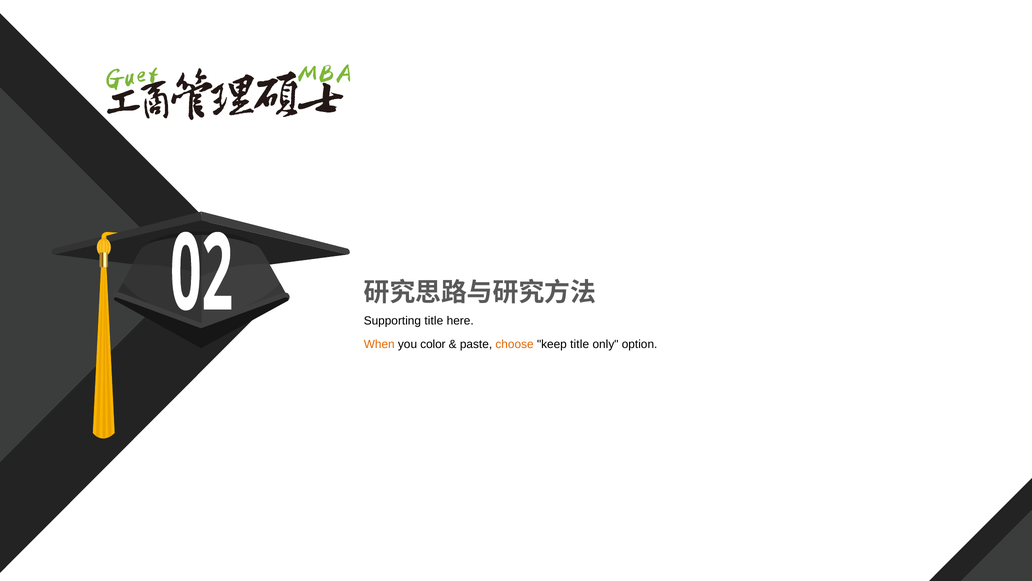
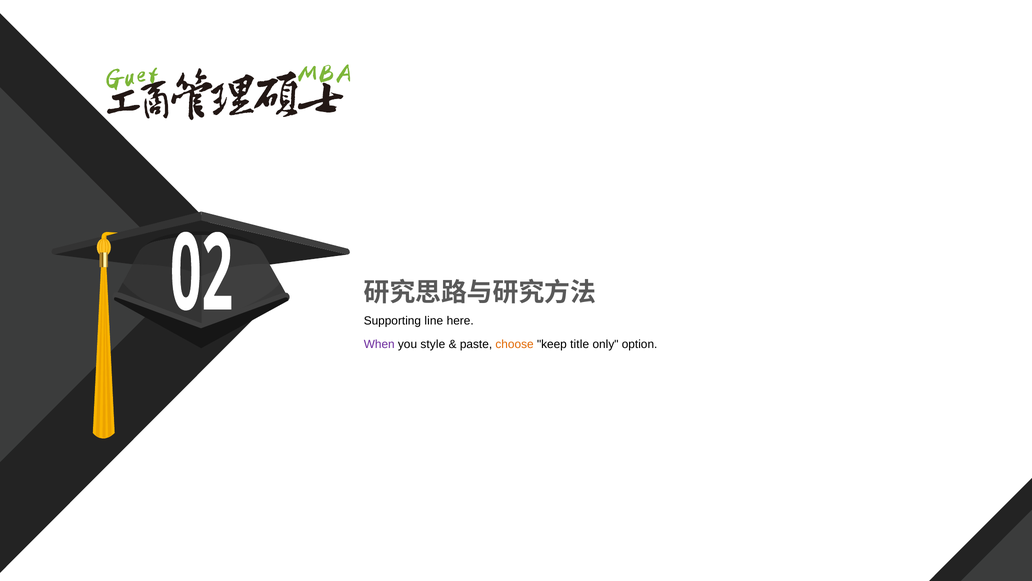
Supporting title: title -> line
When colour: orange -> purple
color: color -> style
